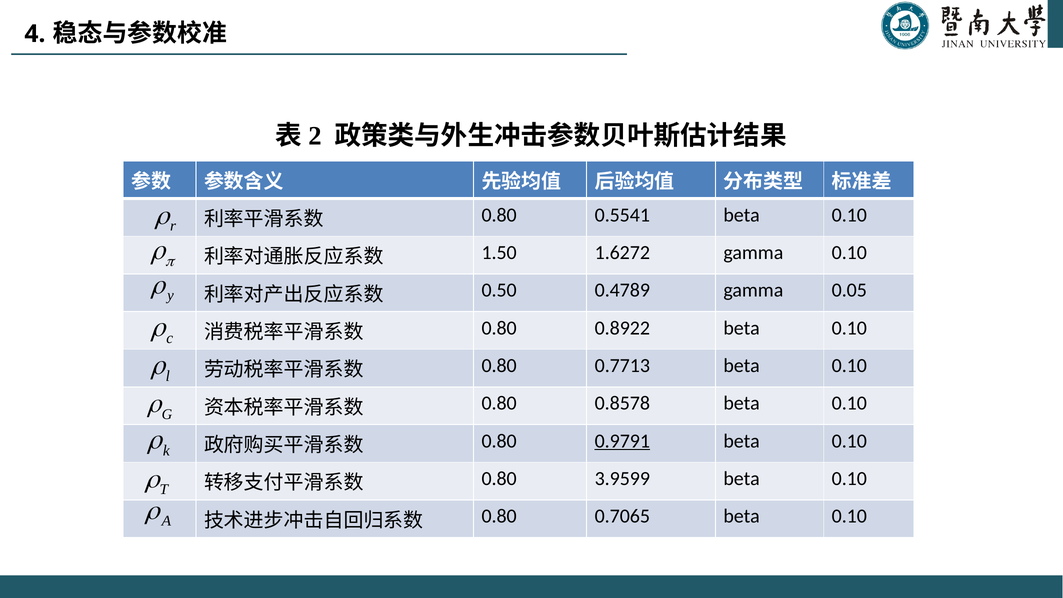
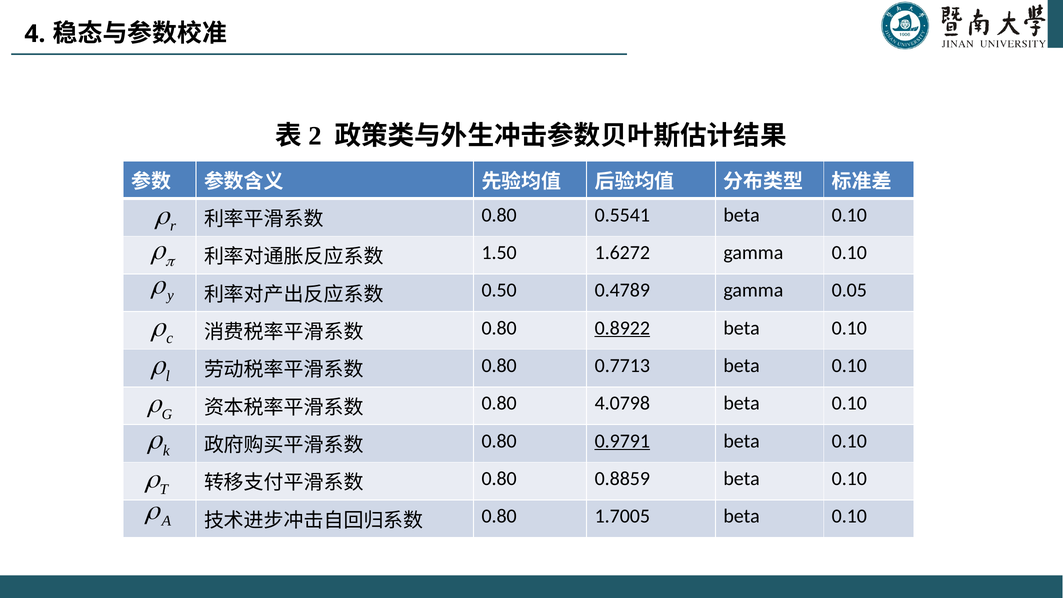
0.8922 underline: none -> present
0.8578: 0.8578 -> 4.0798
3.9599: 3.9599 -> 0.8859
0.7065: 0.7065 -> 1.7005
